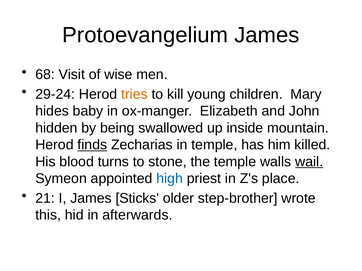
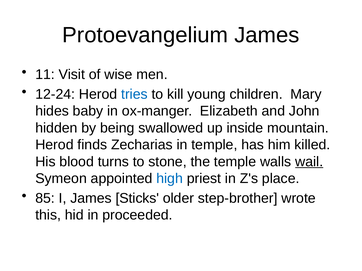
68: 68 -> 11
29-24: 29-24 -> 12-24
tries colour: orange -> blue
finds underline: present -> none
21: 21 -> 85
afterwards: afterwards -> proceeded
